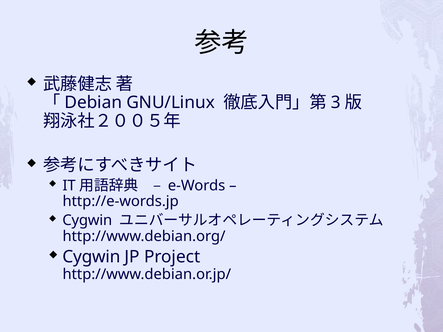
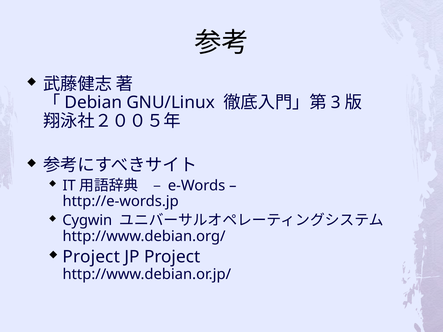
Cygwin at (91, 257): Cygwin -> Project
